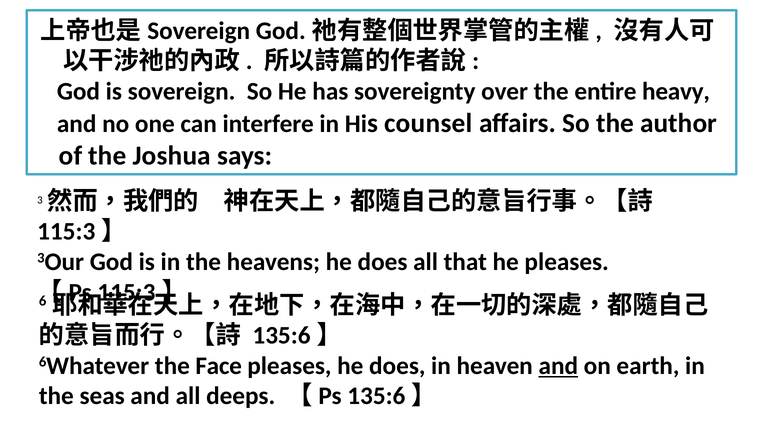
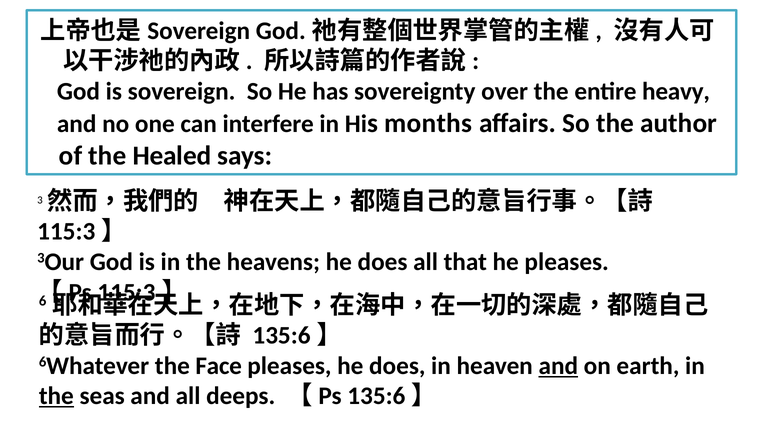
counsel: counsel -> months
Joshua: Joshua -> Healed
the at (56, 396) underline: none -> present
